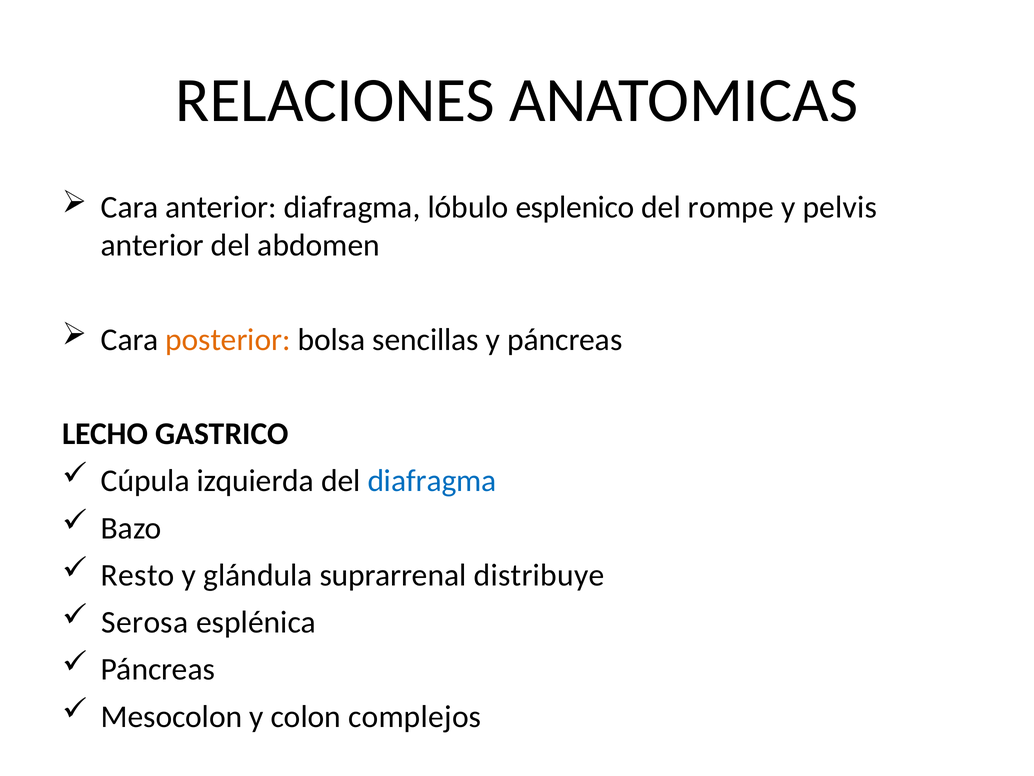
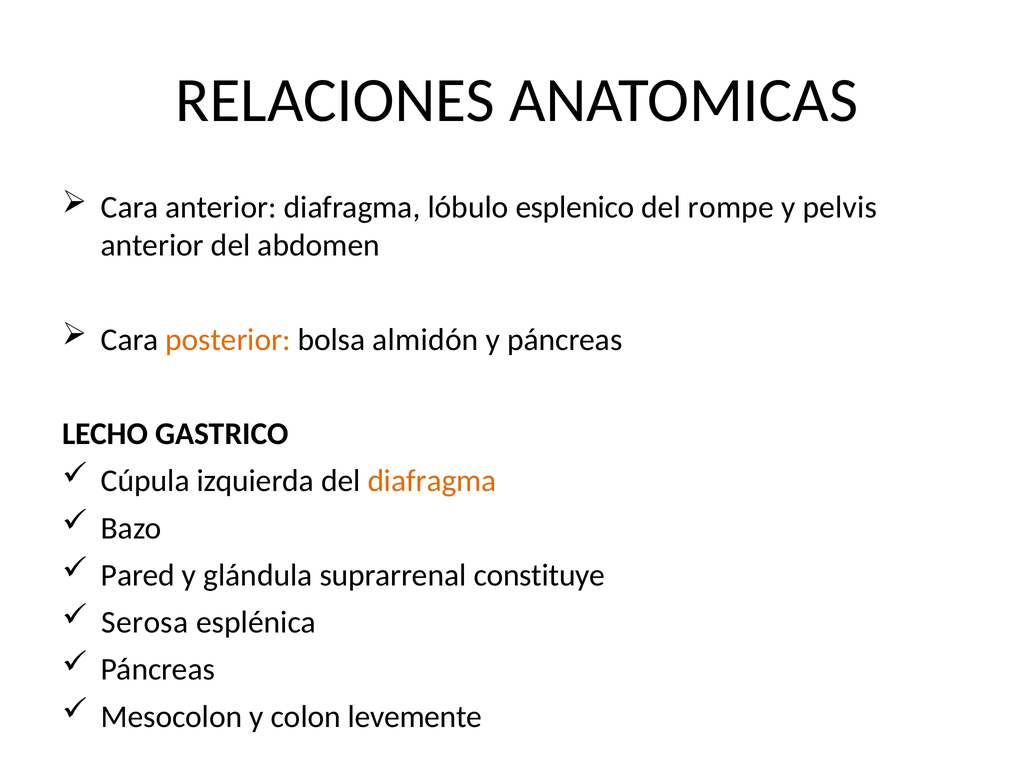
sencillas: sencillas -> almidón
diafragma at (432, 481) colour: blue -> orange
Resto: Resto -> Pared
distribuye: distribuye -> constituye
complejos: complejos -> levemente
